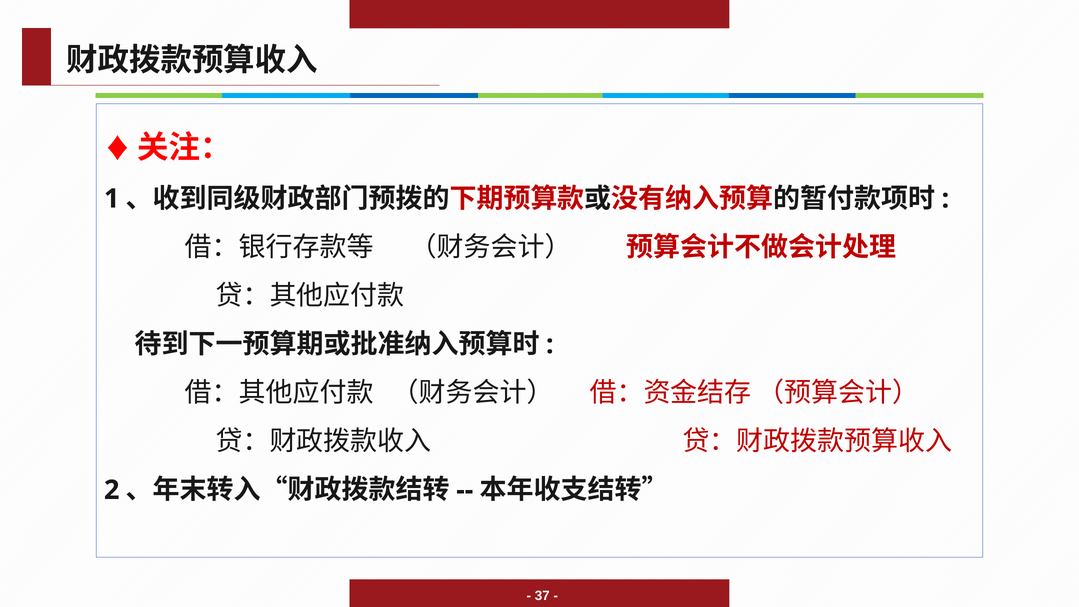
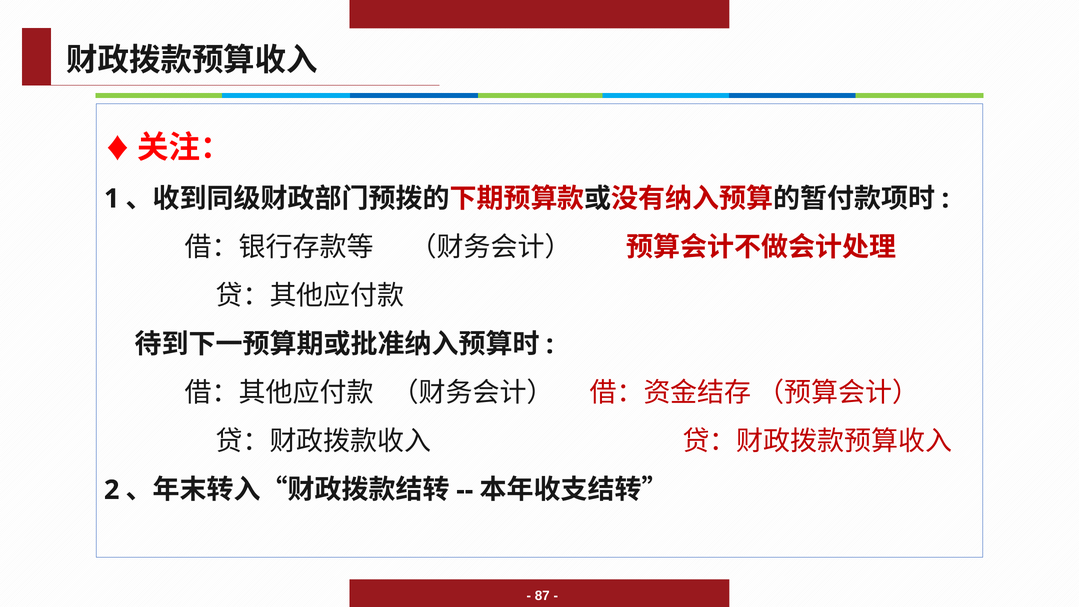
37: 37 -> 87
